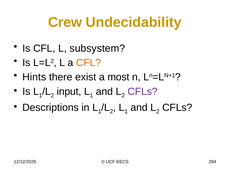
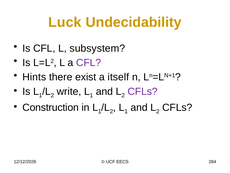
Crew: Crew -> Luck
CFL at (89, 63) colour: orange -> purple
most: most -> itself
input: input -> write
Descriptions: Descriptions -> Construction
